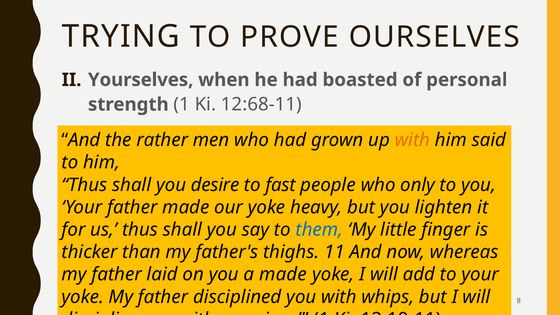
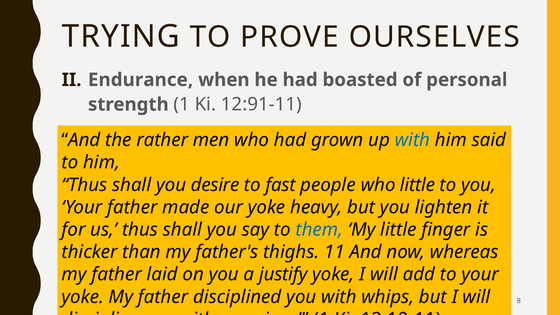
Yourselves: Yourselves -> Endurance
12:68-11: 12:68-11 -> 12:91-11
with at (412, 140) colour: orange -> blue
who only: only -> little
a made: made -> justify
